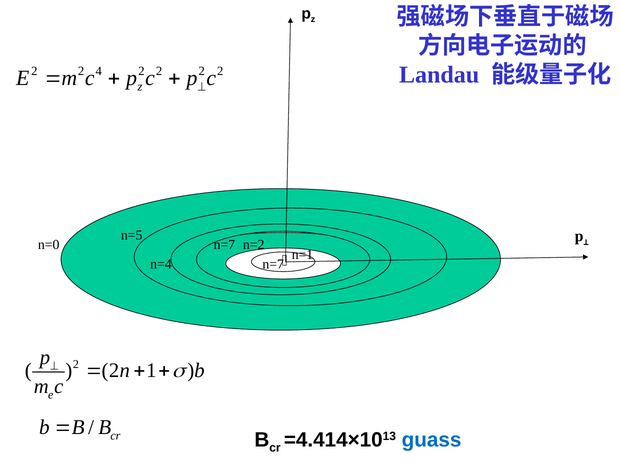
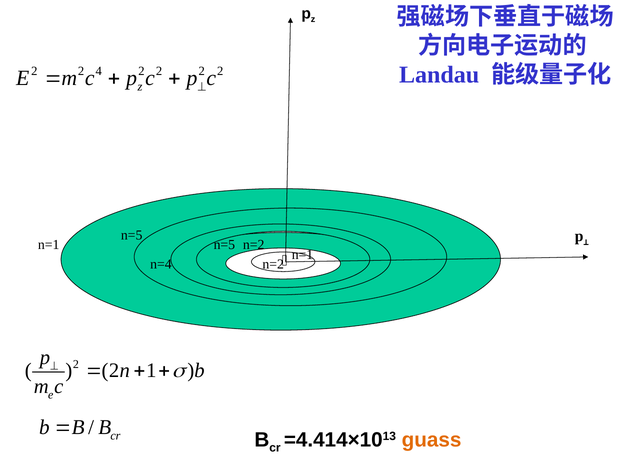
n=0 at (49, 245): n=0 -> n=1
n=7 at (224, 245): n=7 -> n=5
n=7 at (273, 264): n=7 -> n=2
guass colour: blue -> orange
